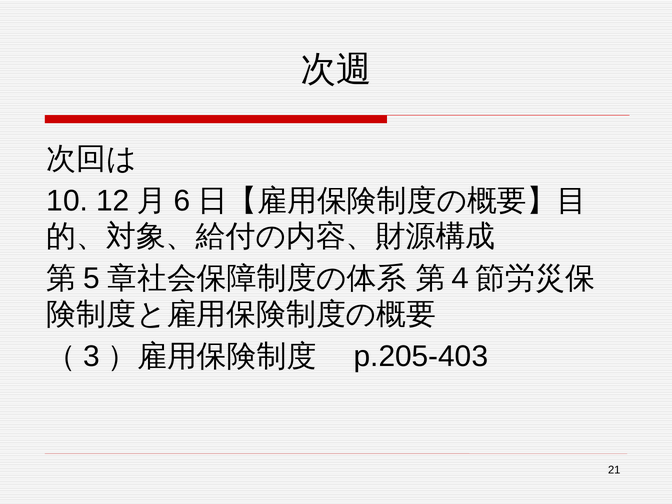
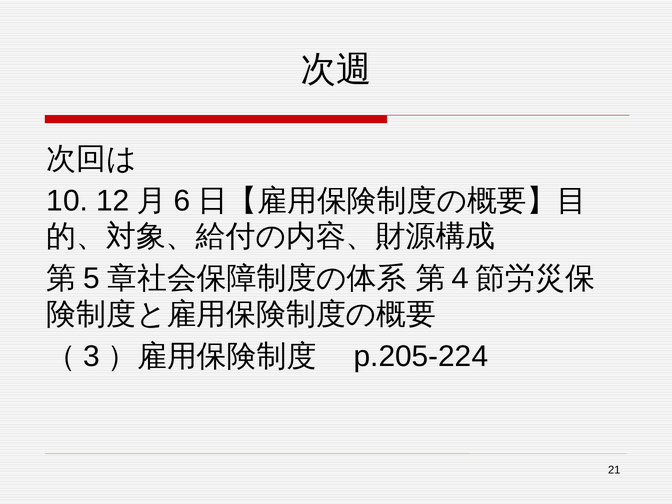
p.205-403: p.205-403 -> p.205-224
